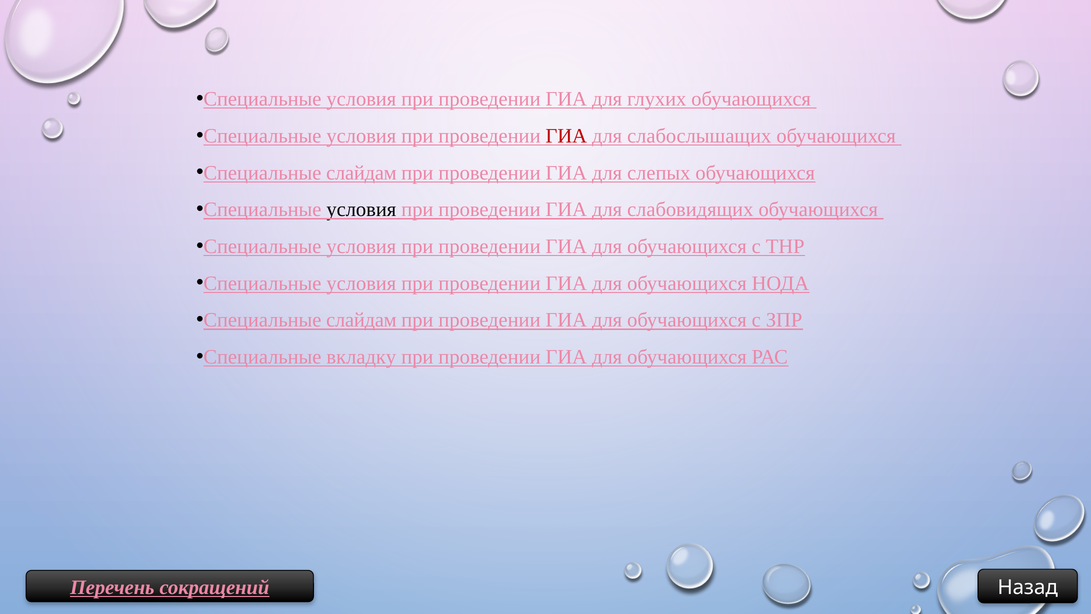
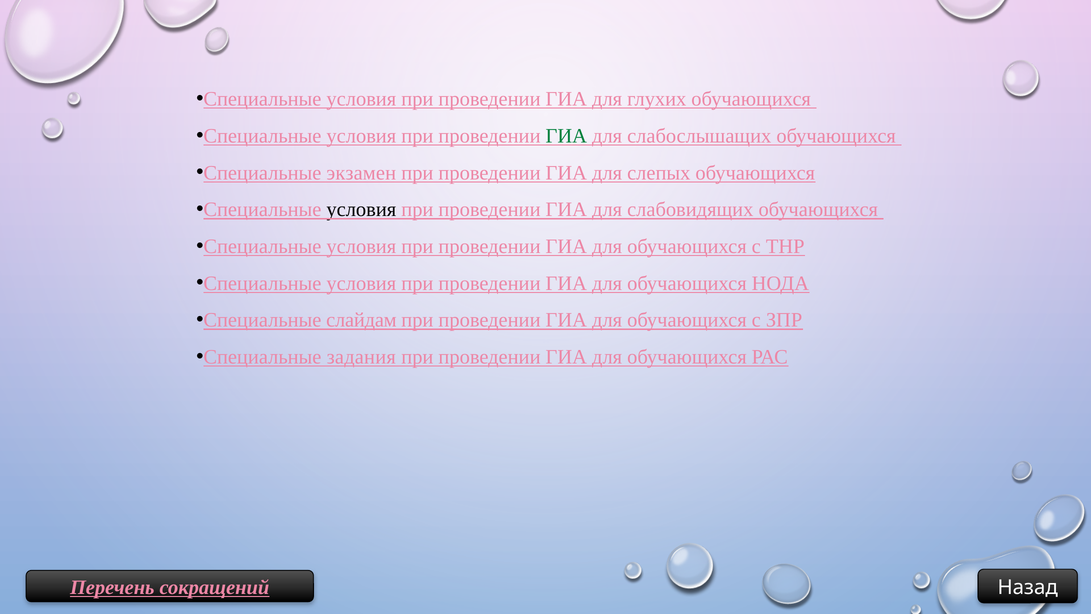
ГИА at (566, 136) colour: red -> green
слайдам at (361, 173): слайдам -> экзамен
вкладку: вкладку -> задания
